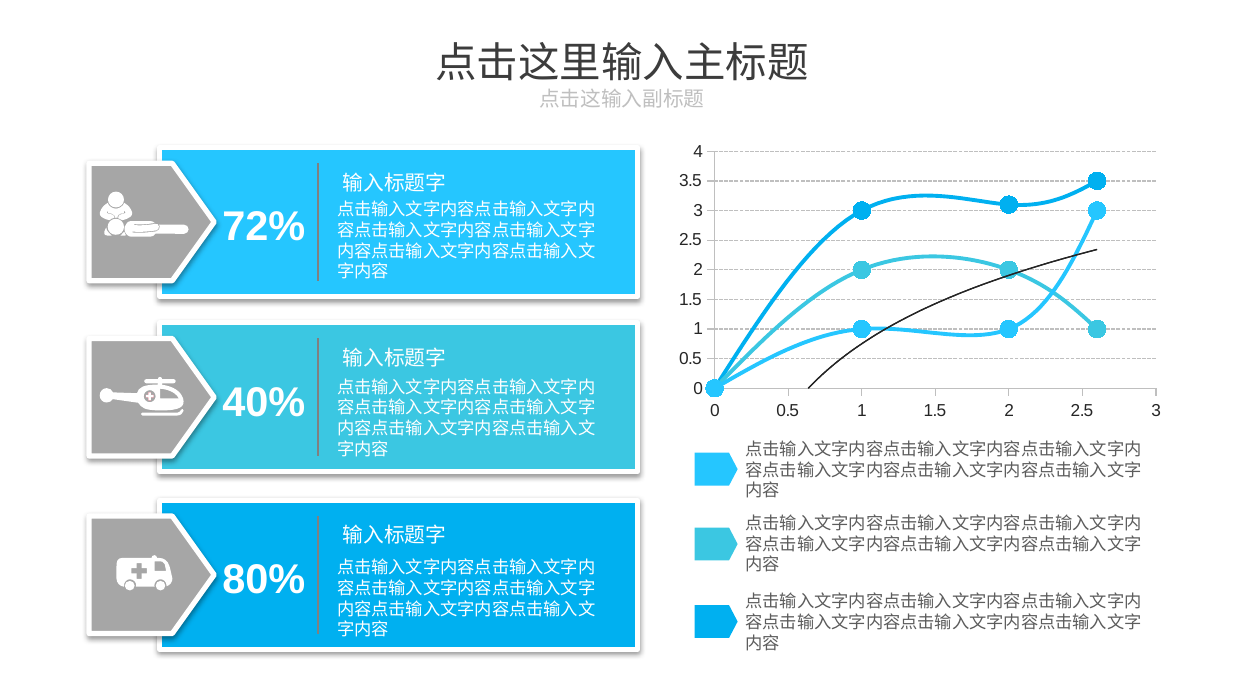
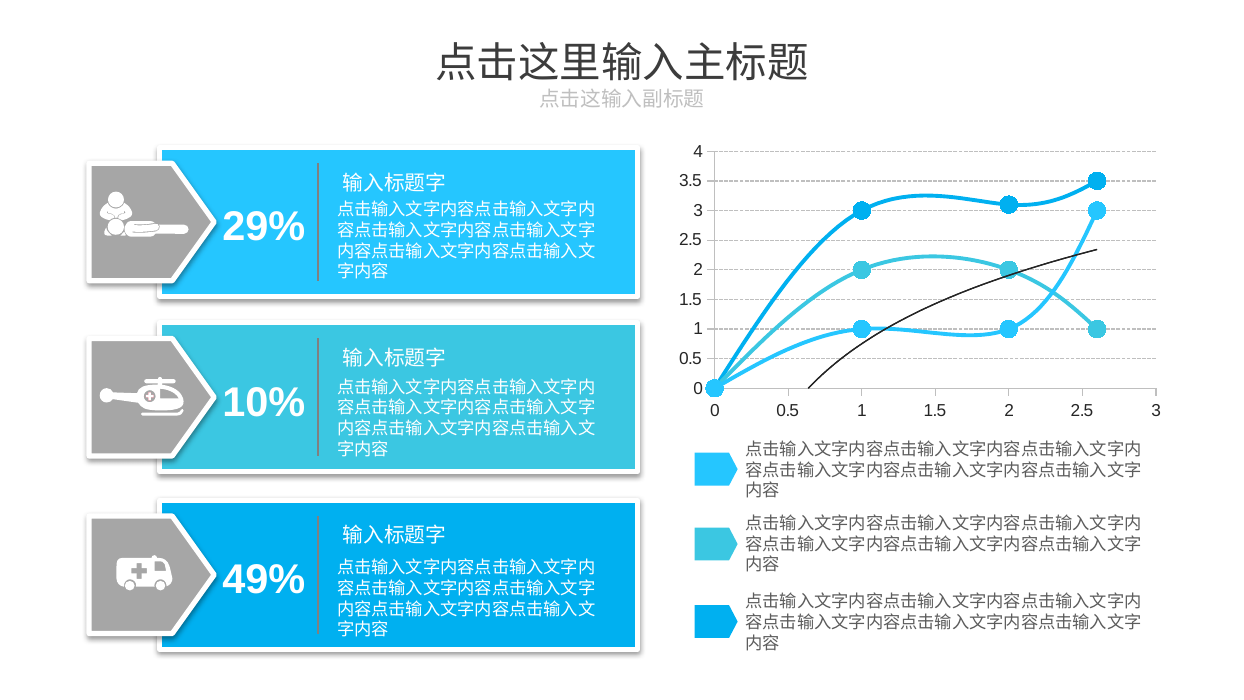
72%: 72% -> 29%
40%: 40% -> 10%
80%: 80% -> 49%
